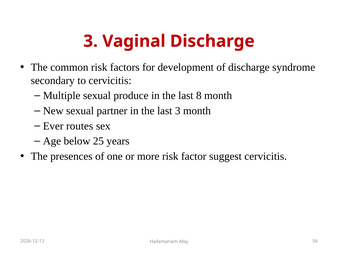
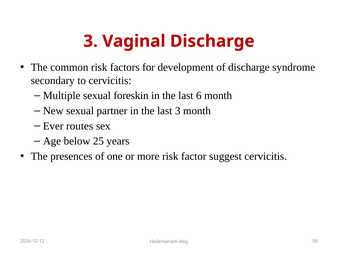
produce: produce -> foreskin
8: 8 -> 6
